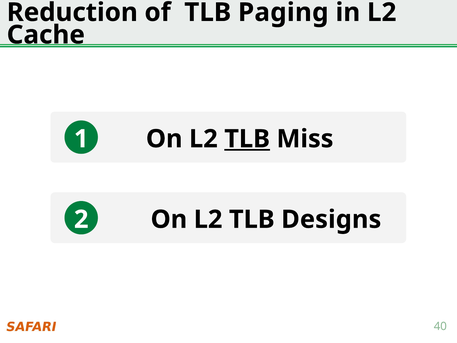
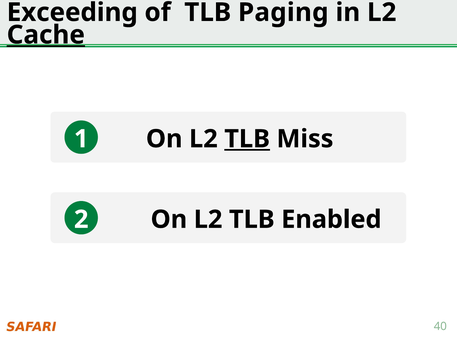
Reduction: Reduction -> Exceeding
Cache underline: none -> present
Designs: Designs -> Enabled
